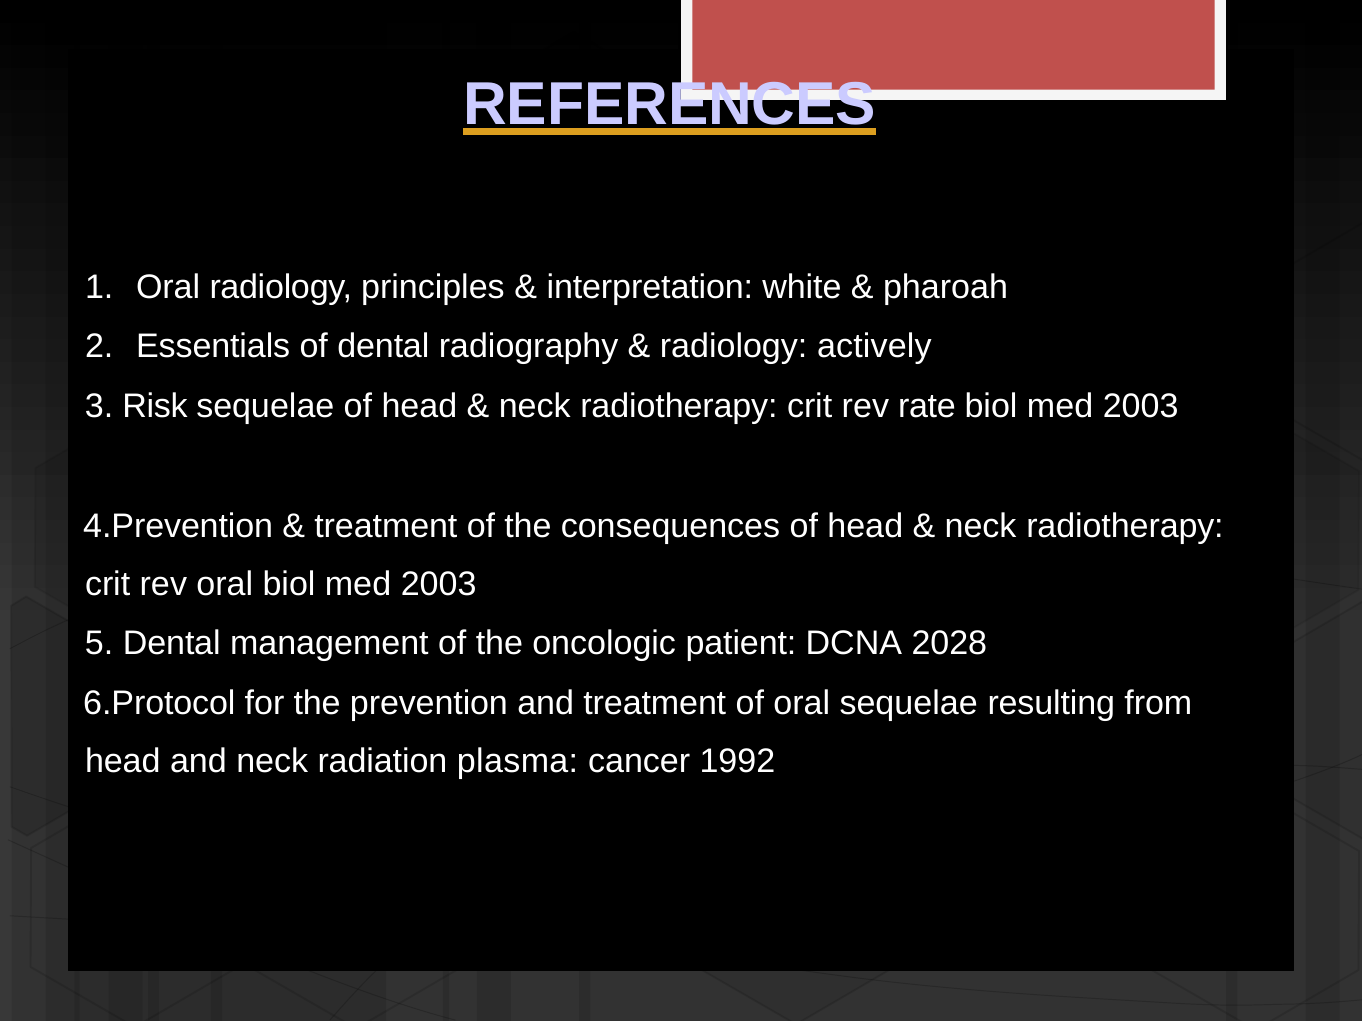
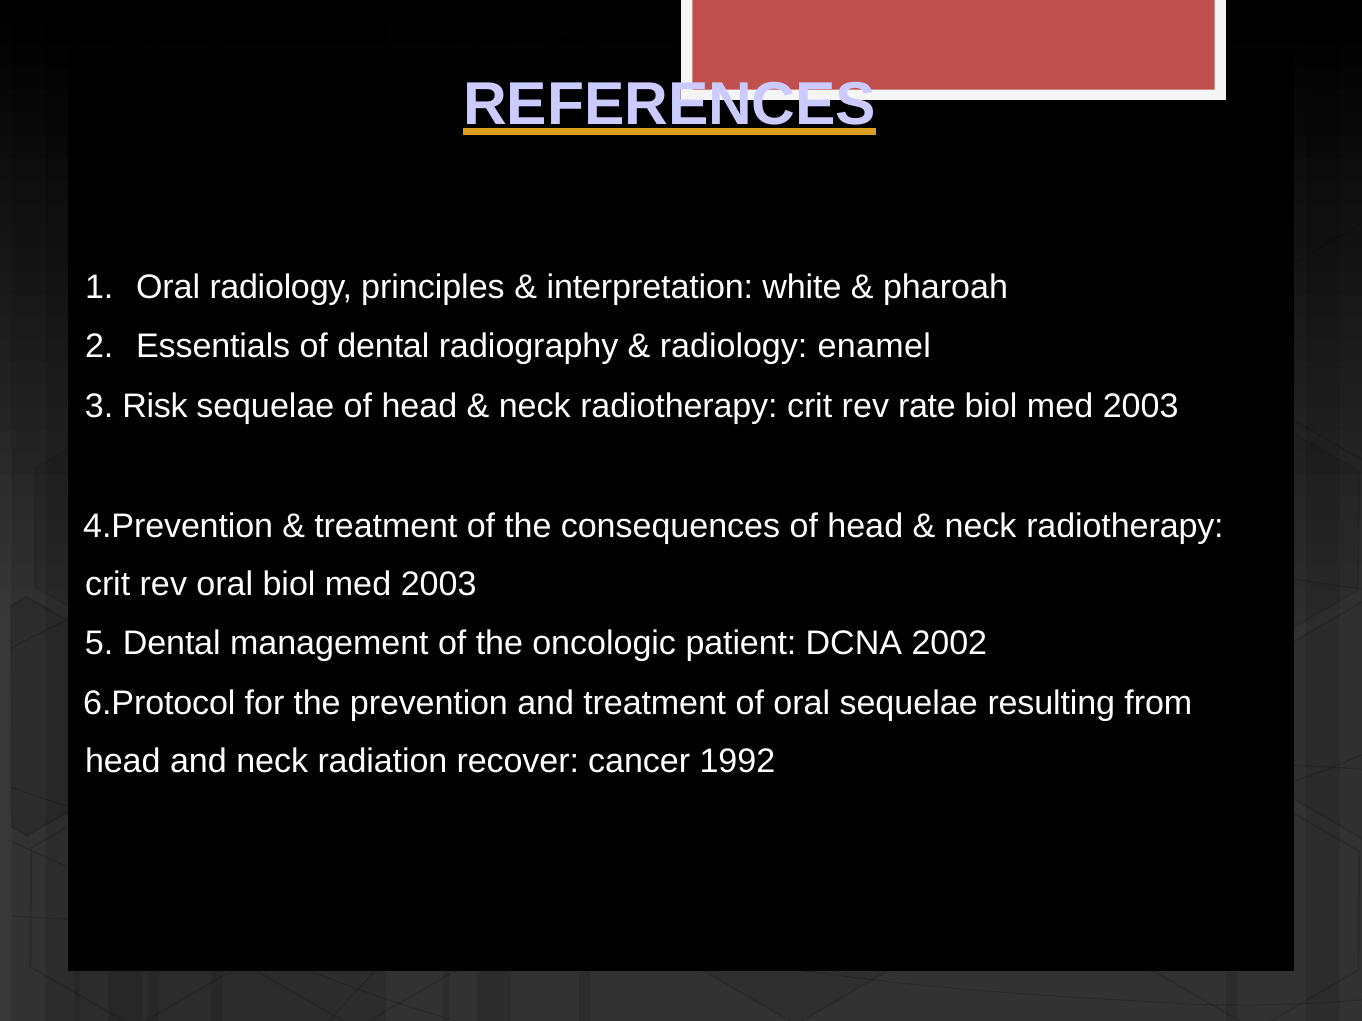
actively: actively -> enamel
2028: 2028 -> 2002
plasma: plasma -> recover
